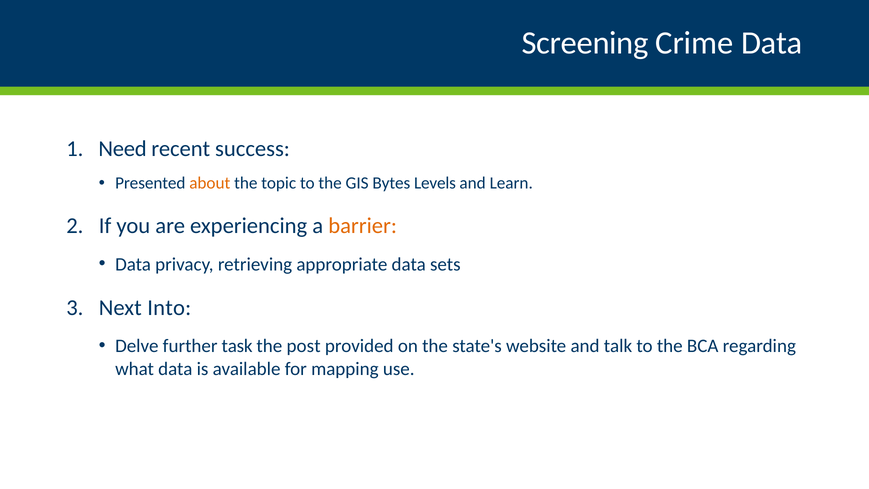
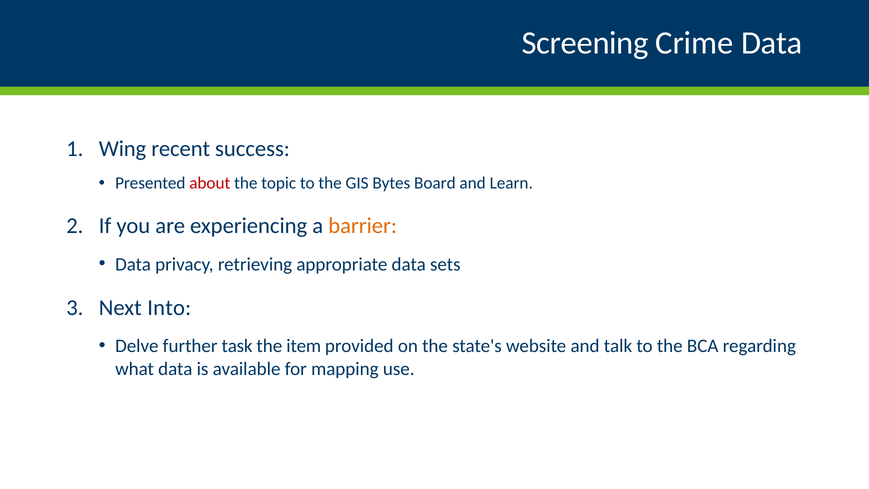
Need: Need -> Wing
about colour: orange -> red
Levels: Levels -> Board
post: post -> item
